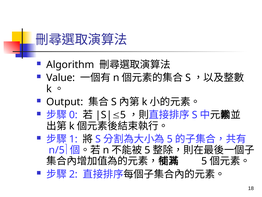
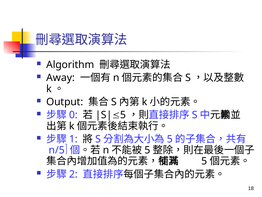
Value: Value -> Away
